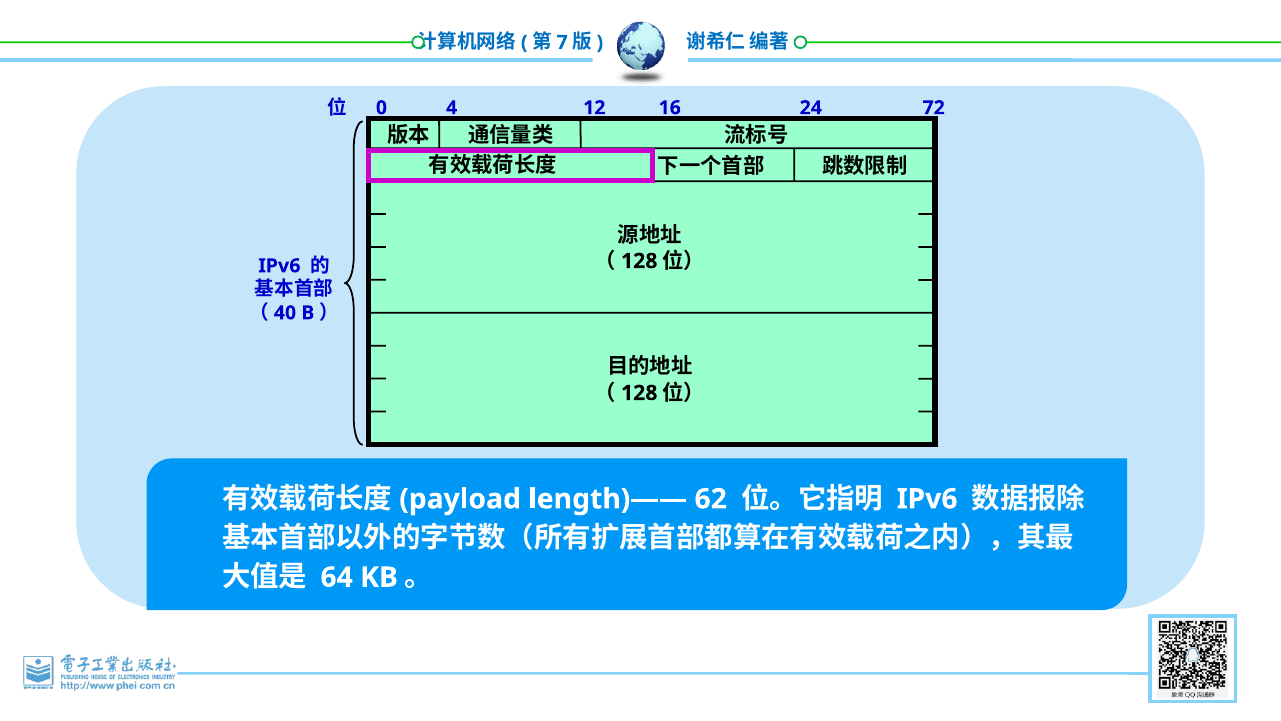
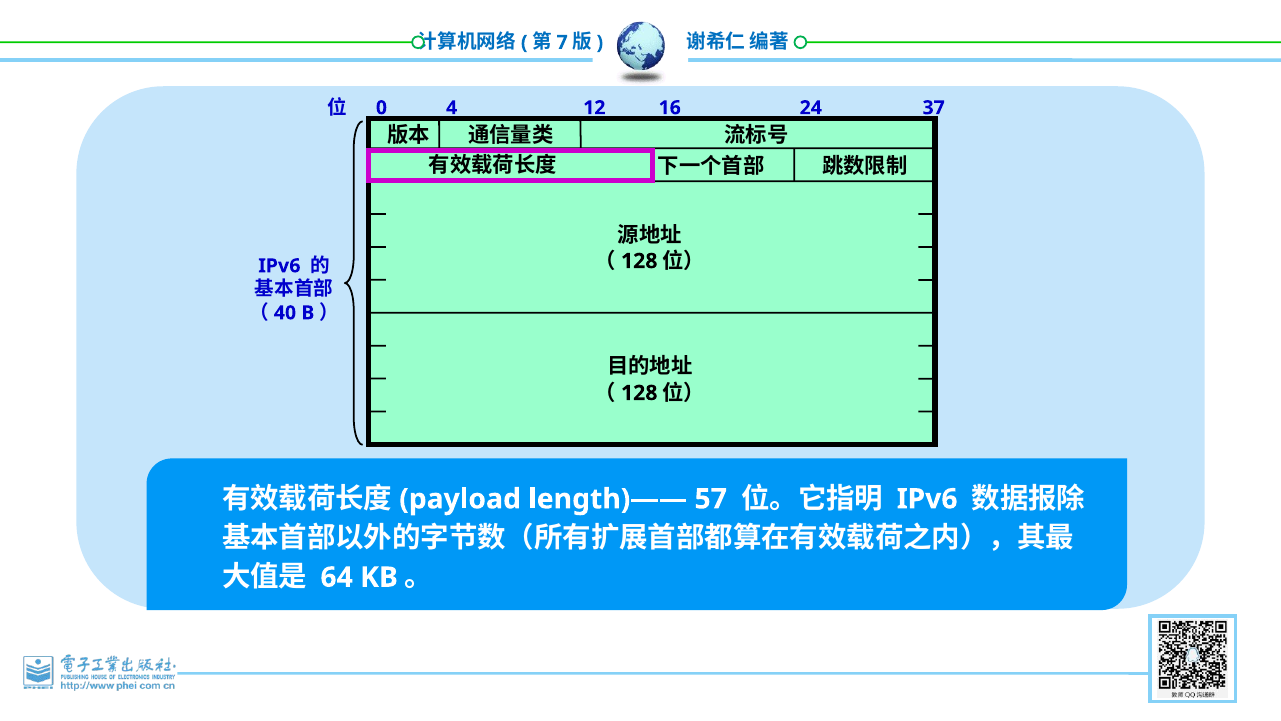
72: 72 -> 37
62: 62 -> 57
